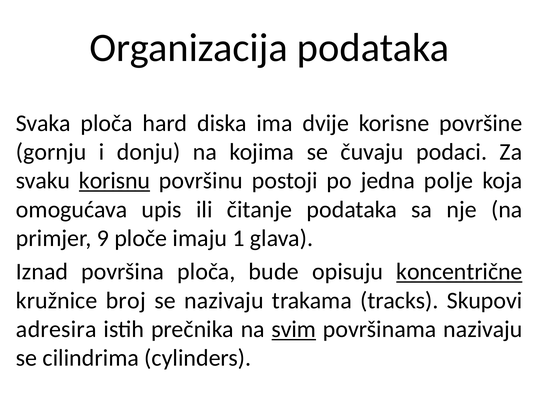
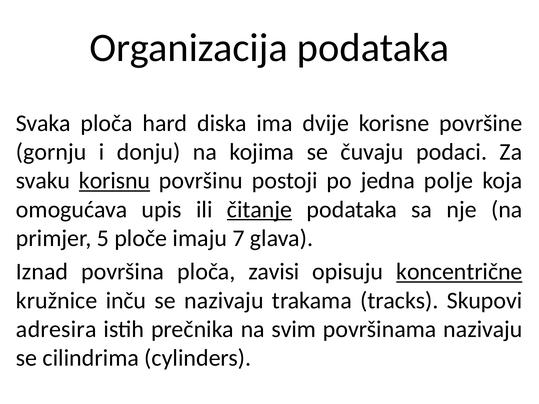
čitanje underline: none -> present
9: 9 -> 5
1: 1 -> 7
bude: bude -> zavisi
broj: broj -> inču
svim underline: present -> none
